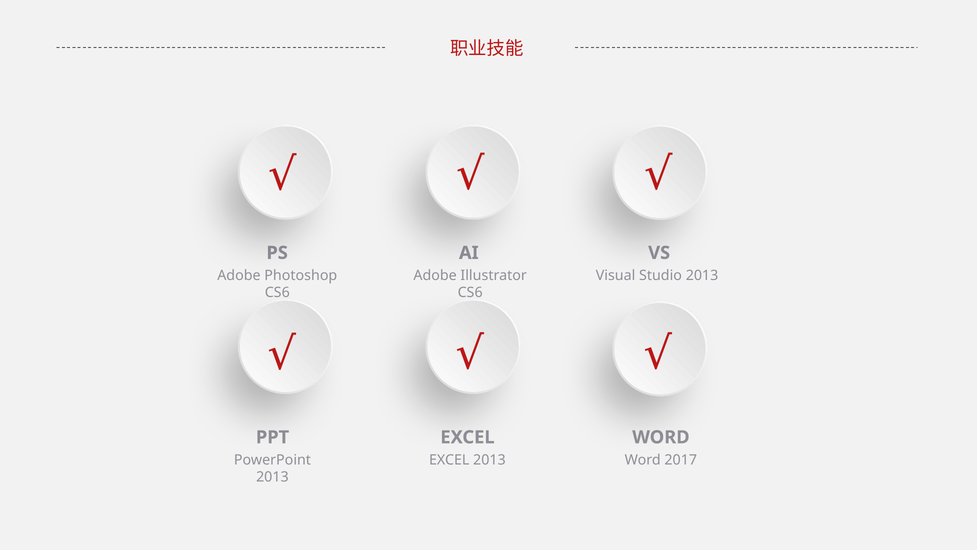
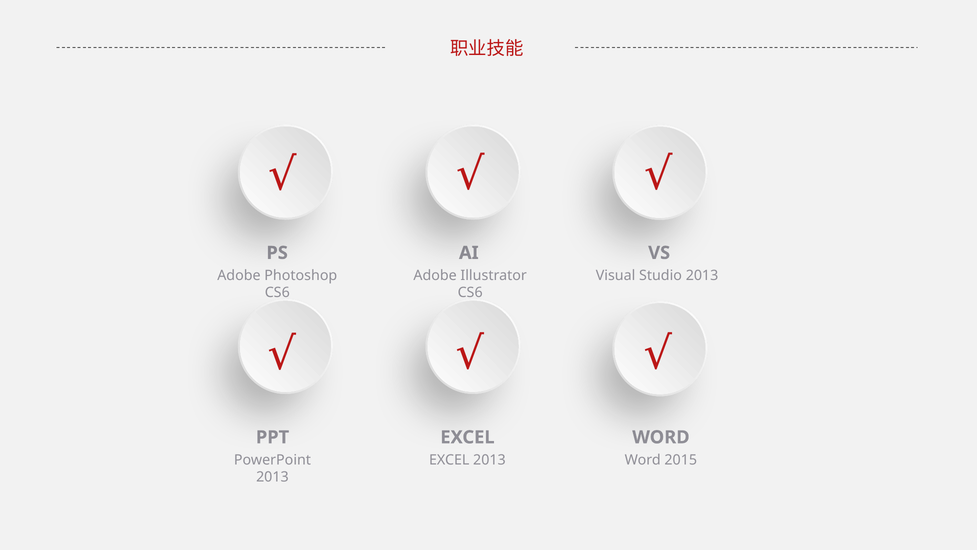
2017: 2017 -> 2015
